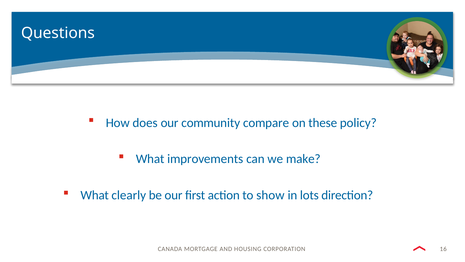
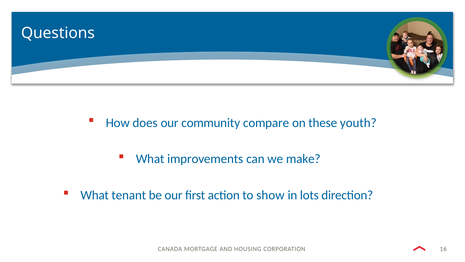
policy: policy -> youth
clearly: clearly -> tenant
